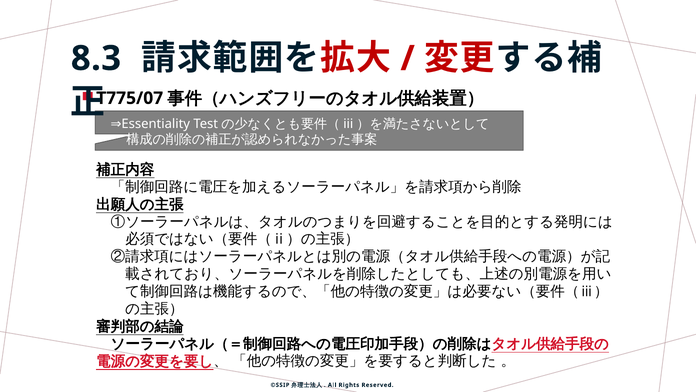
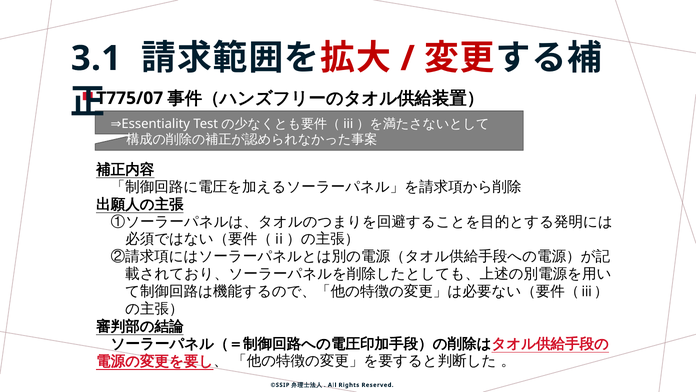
8.3: 8.3 -> 3.1
